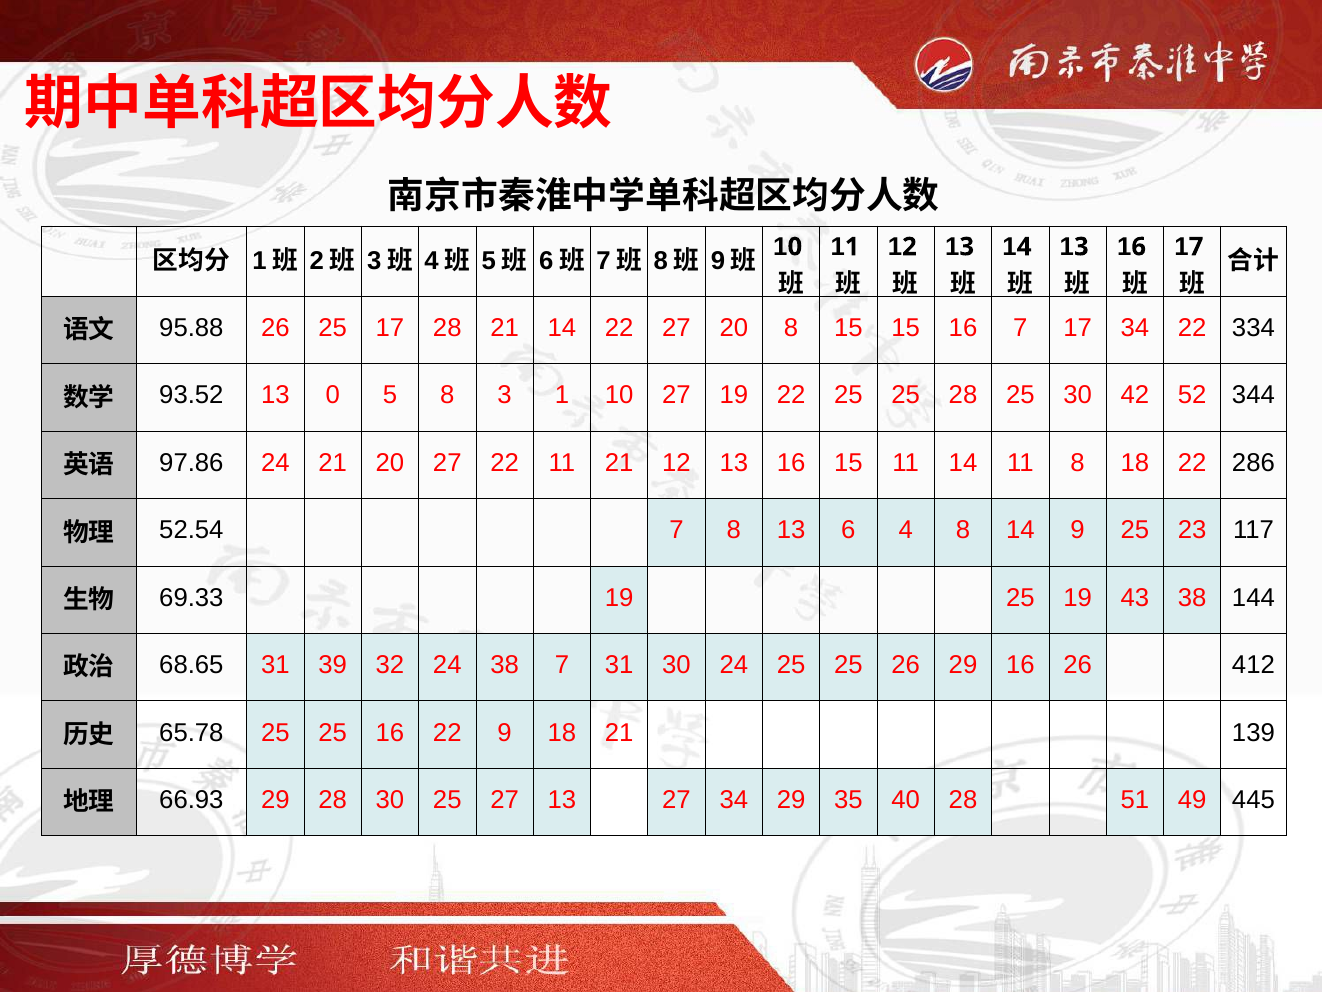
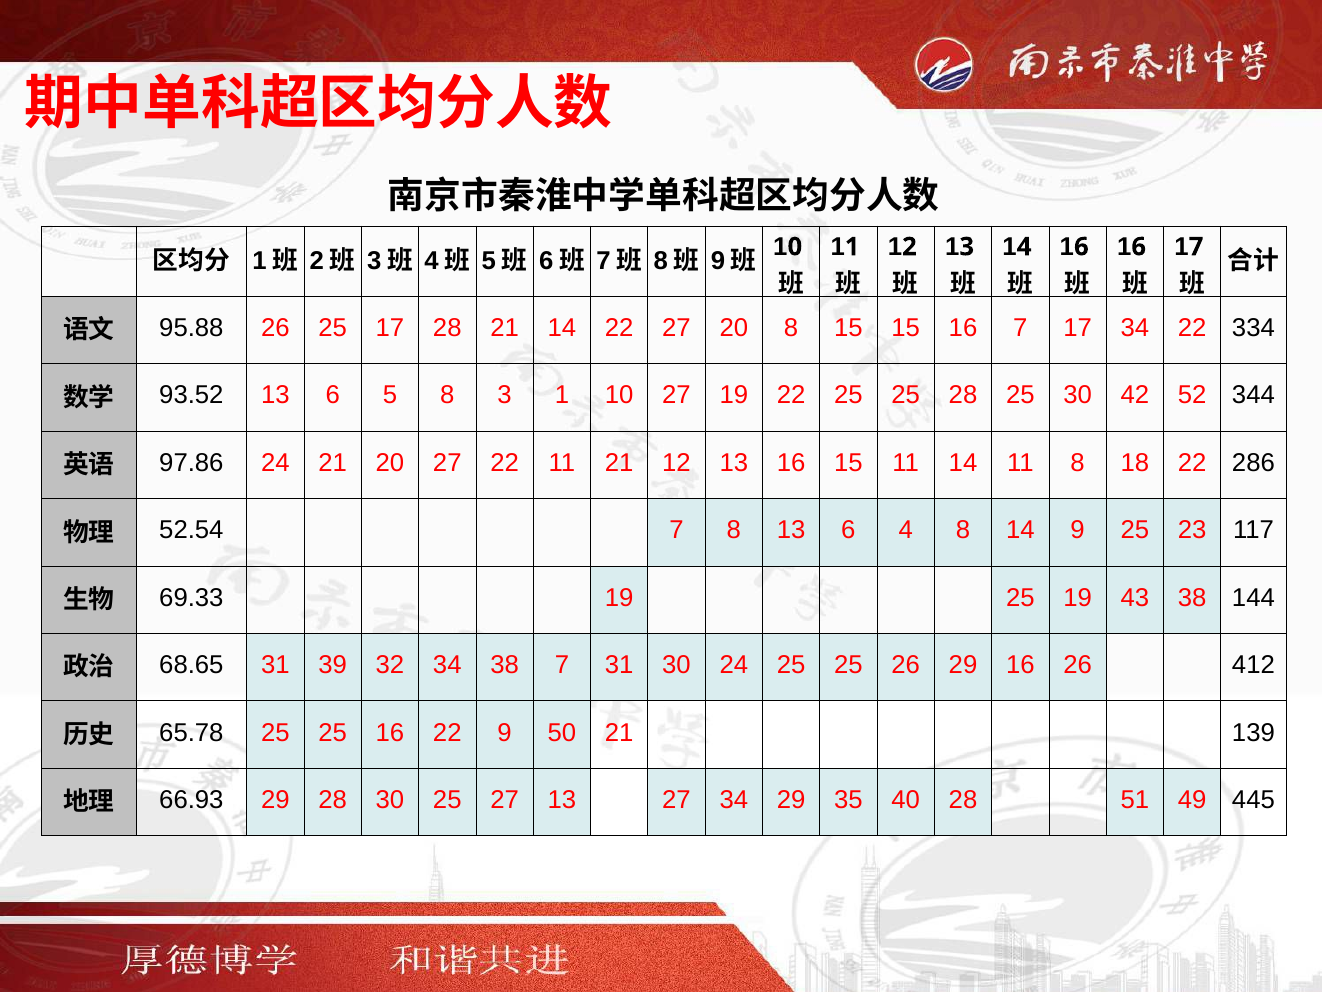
3 at (1081, 247): 3 -> 6
93.52 13 0: 0 -> 6
32 24: 24 -> 34
9 18: 18 -> 50
